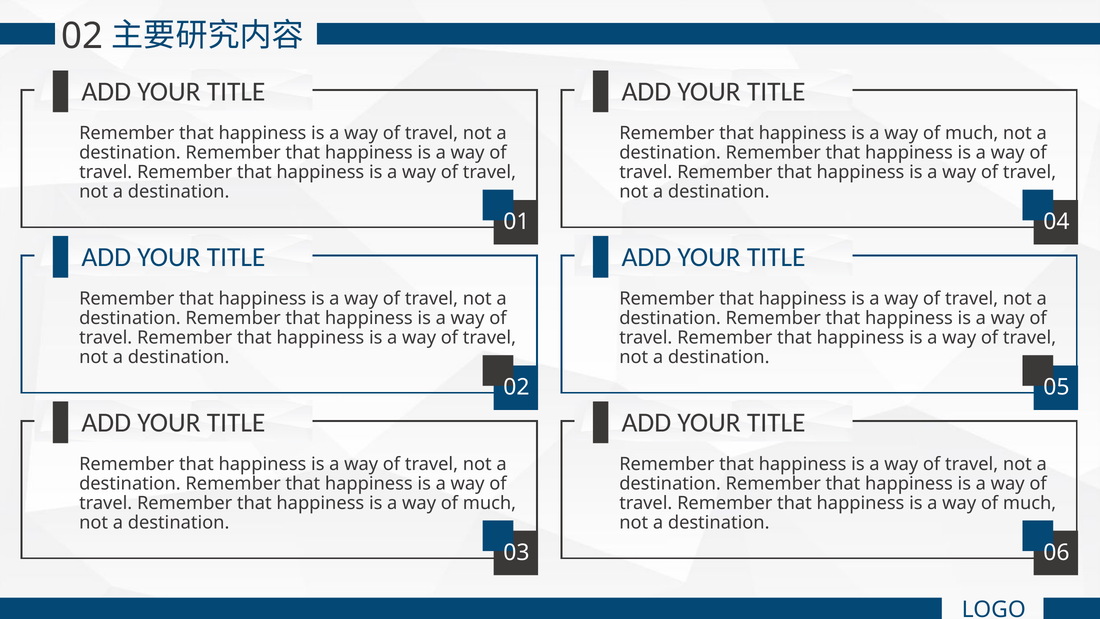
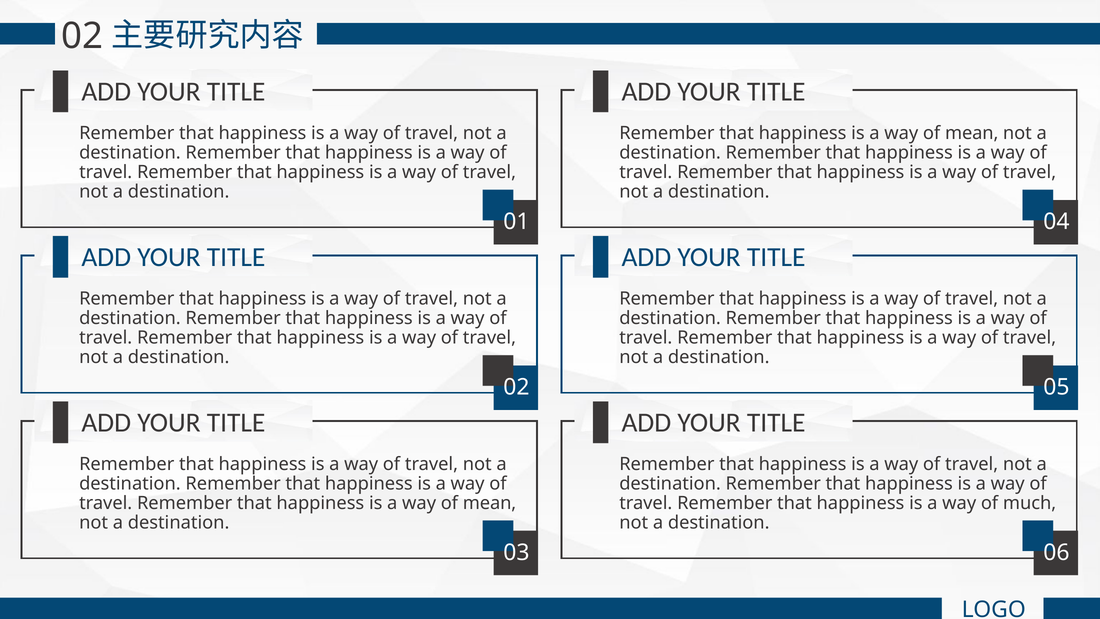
much at (972, 133): much -> mean
much at (489, 503): much -> mean
